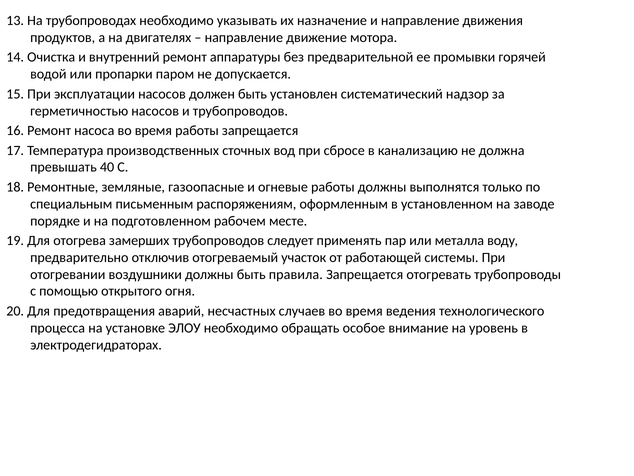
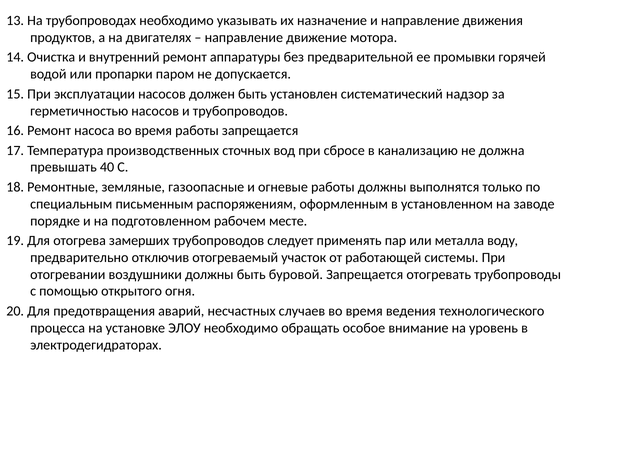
правила: правила -> буровой
